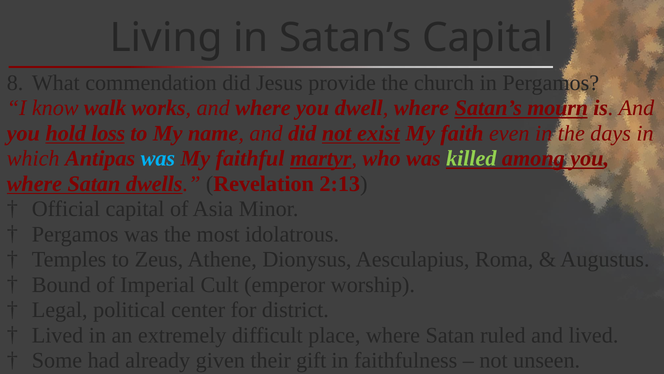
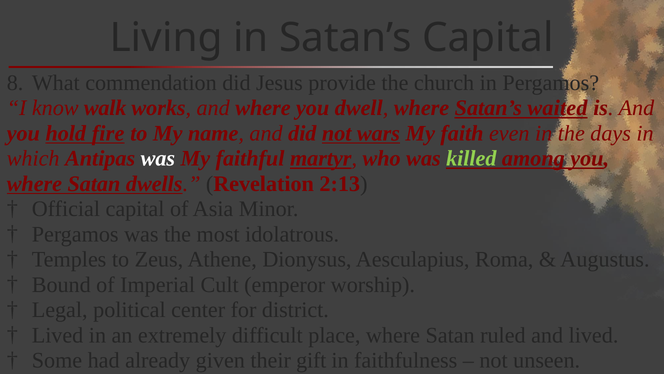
mourn: mourn -> waited
loss: loss -> fire
exist: exist -> wars
was at (158, 158) colour: light blue -> white
